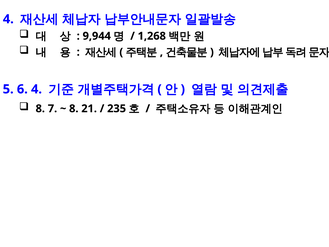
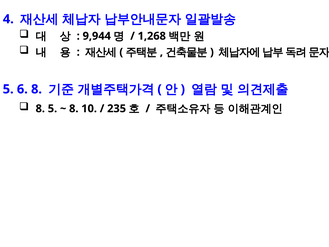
6 4: 4 -> 8
8 7: 7 -> 5
21: 21 -> 10
